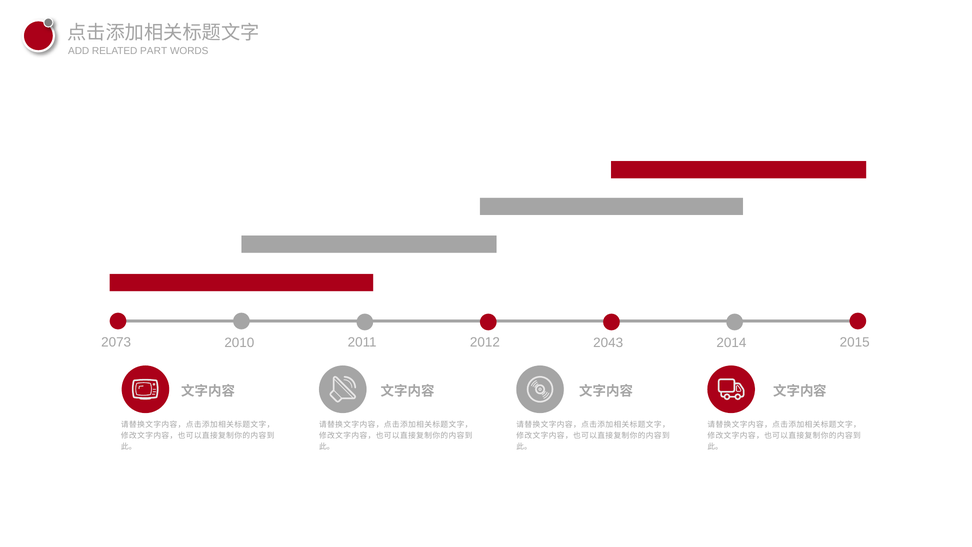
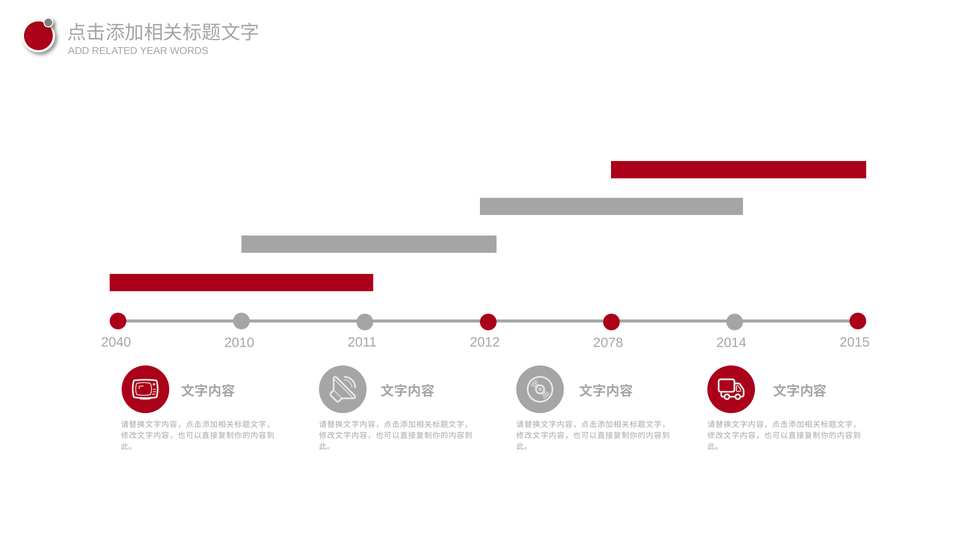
PART: PART -> YEAR
2073: 2073 -> 2040
2043: 2043 -> 2078
